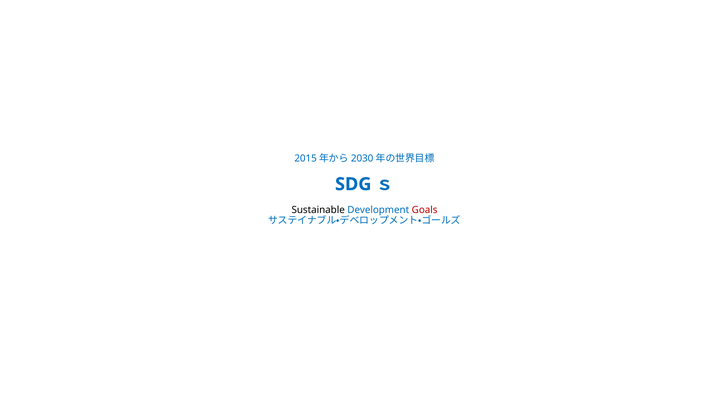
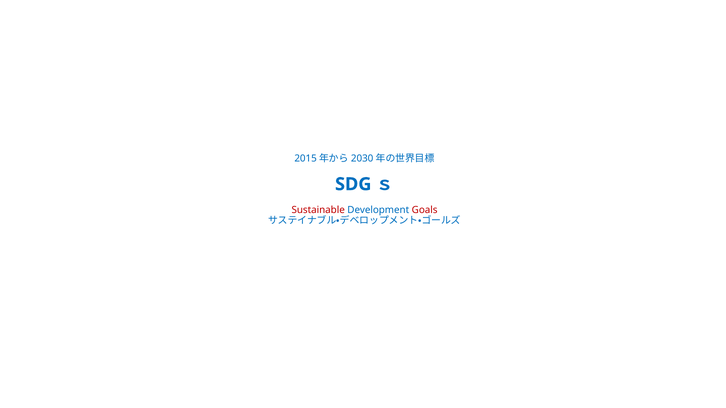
Sustainable colour: black -> red
